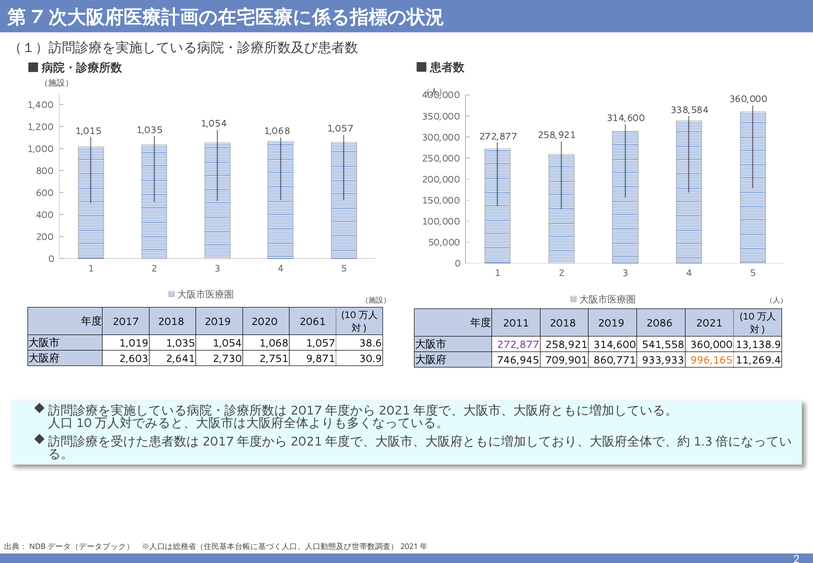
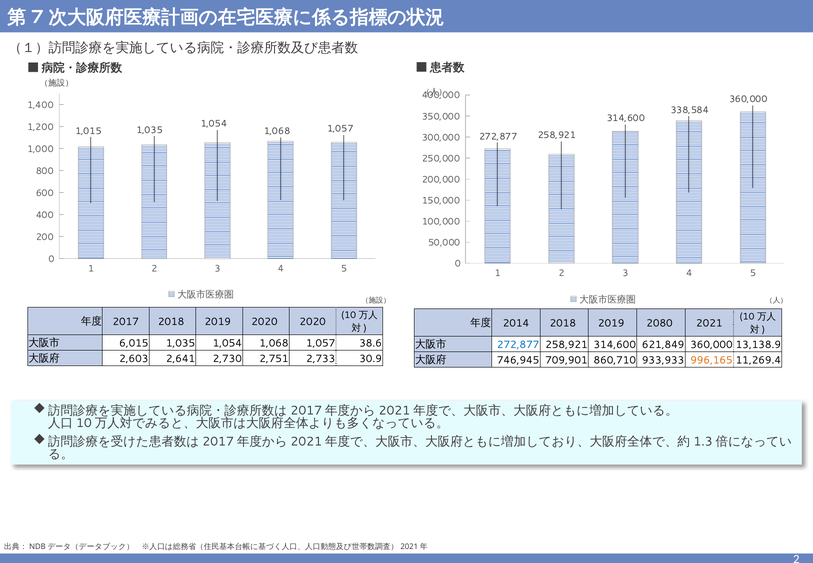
2020 2061: 2061 -> 2020
2011: 2011 -> 2014
2086: 2086 -> 2080
1,019: 1,019 -> 6,015
272,877 at (518, 345) colour: purple -> blue
541,558: 541,558 -> 621,849
9,871: 9,871 -> 2,733
860,771: 860,771 -> 860,710
